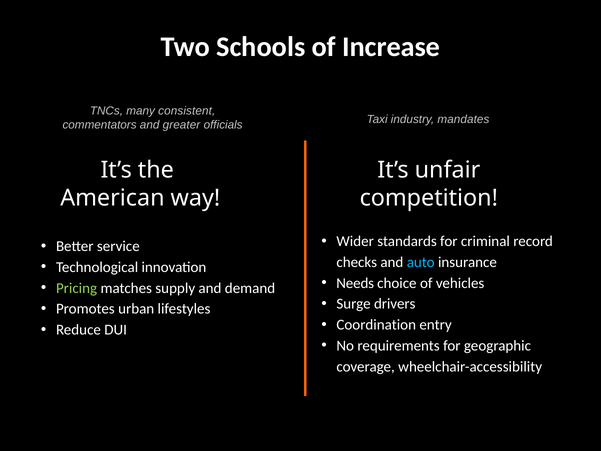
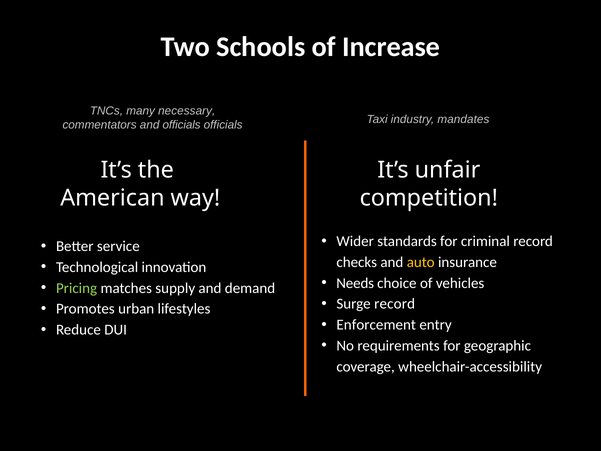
consistent: consistent -> necessary
and greater: greater -> officials
auto colour: light blue -> yellow
Surge drivers: drivers -> record
Coordination: Coordination -> Enforcement
